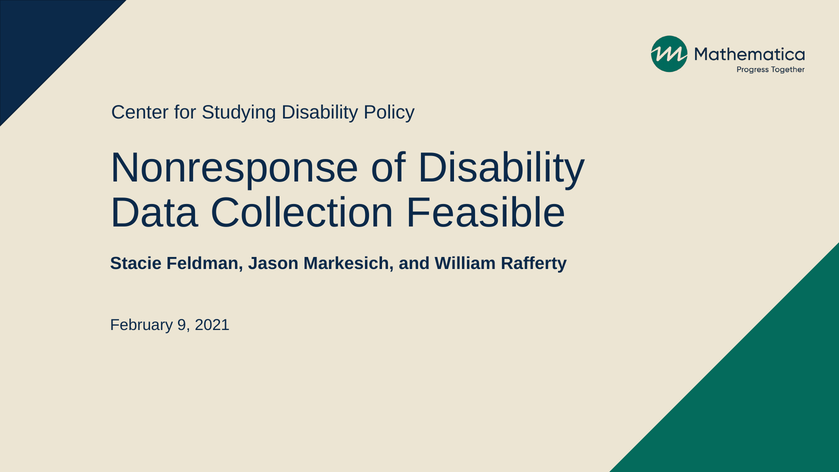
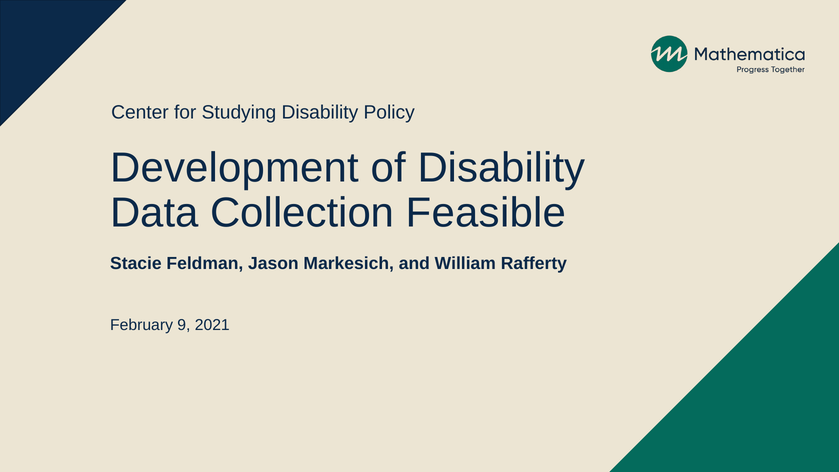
Nonresponse: Nonresponse -> Development
